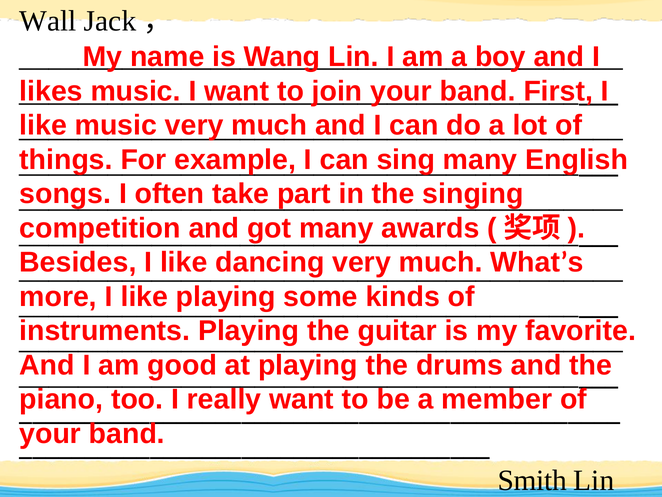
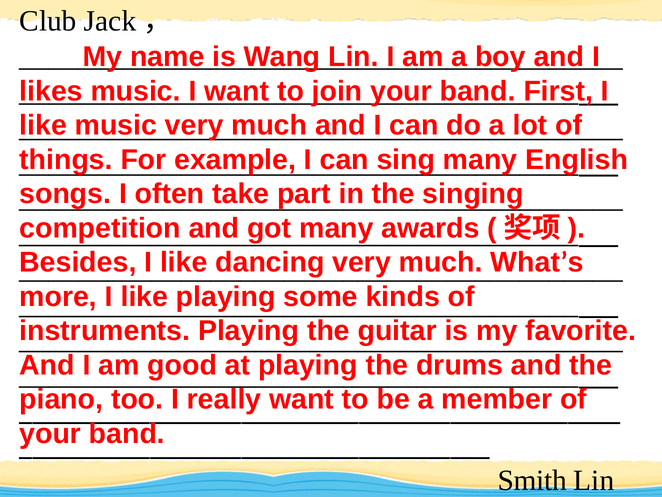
Wall: Wall -> Club
